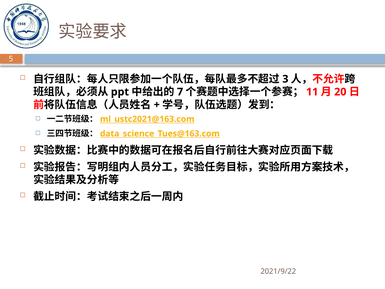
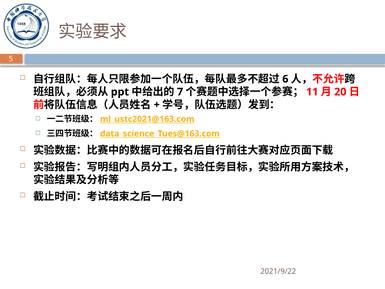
3: 3 -> 6
